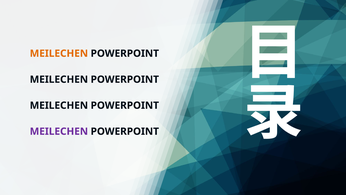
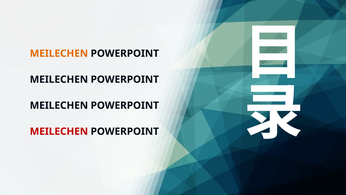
MEILECHEN at (59, 131) colour: purple -> red
